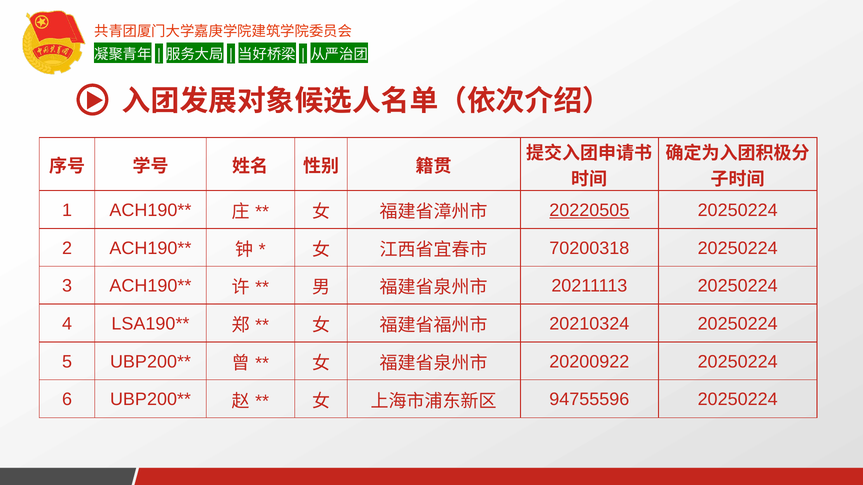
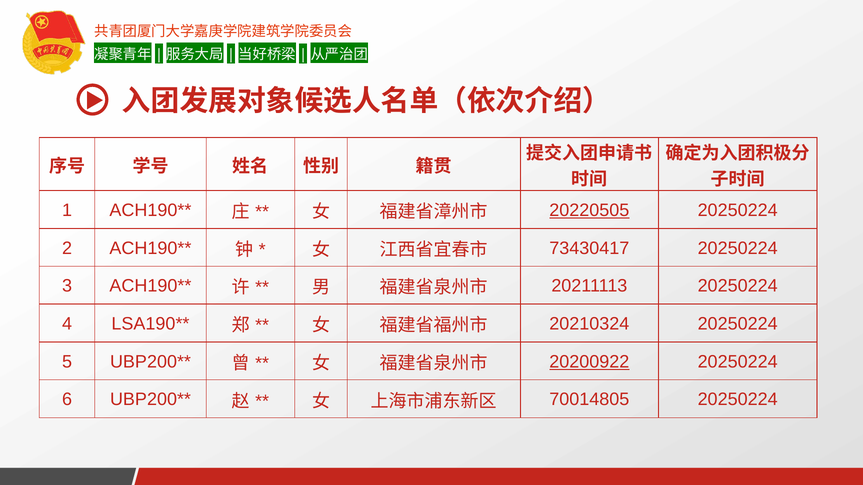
70200318: 70200318 -> 73430417
20200922 underline: none -> present
94755596: 94755596 -> 70014805
